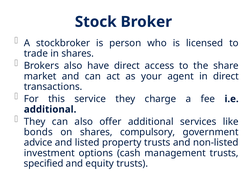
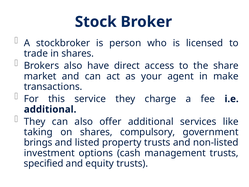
in direct: direct -> make
bonds: bonds -> taking
advice: advice -> brings
